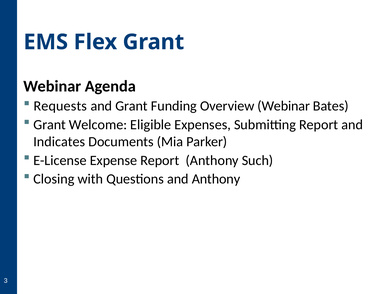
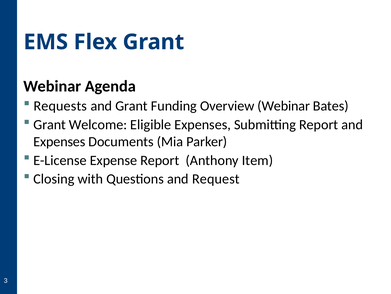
Indicates at (59, 141): Indicates -> Expenses
Such: Such -> Item
and Anthony: Anthony -> Request
